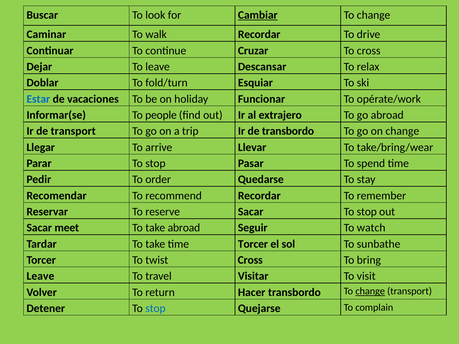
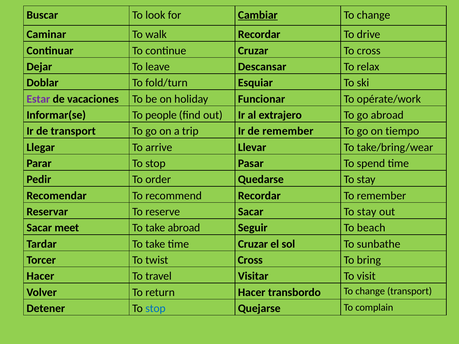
Estar colour: blue -> purple
de transbordo: transbordo -> remember
on change: change -> tiempo
Sacar To stop: stop -> stay
watch: watch -> beach
time Torcer: Torcer -> Cruzar
Leave at (40, 276): Leave -> Hacer
change at (370, 291) underline: present -> none
